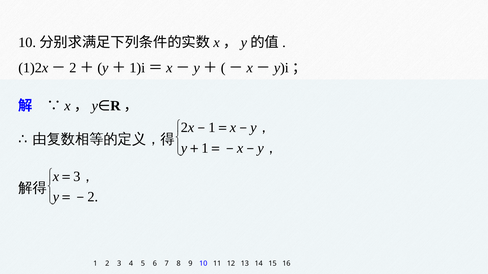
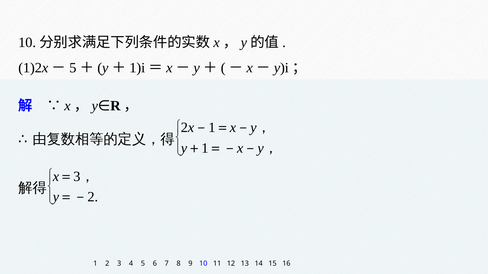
2 at (73, 68): 2 -> 5
